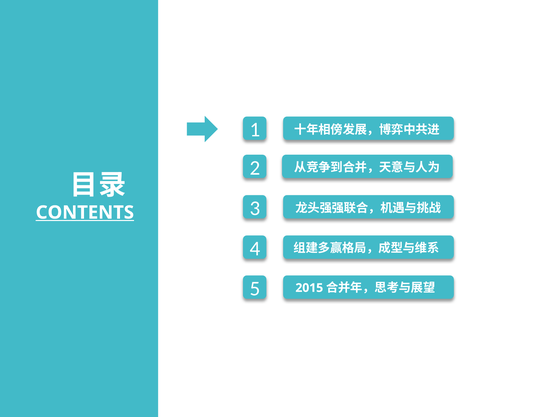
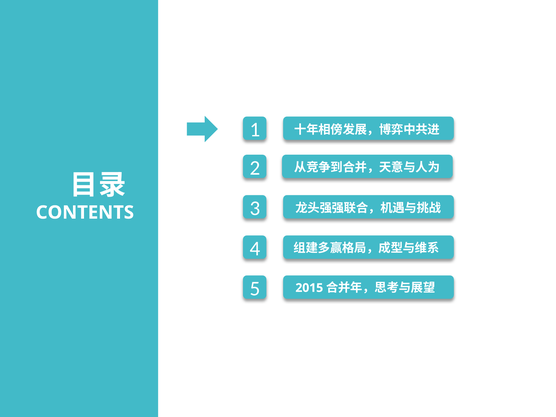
CONTENTS underline: present -> none
